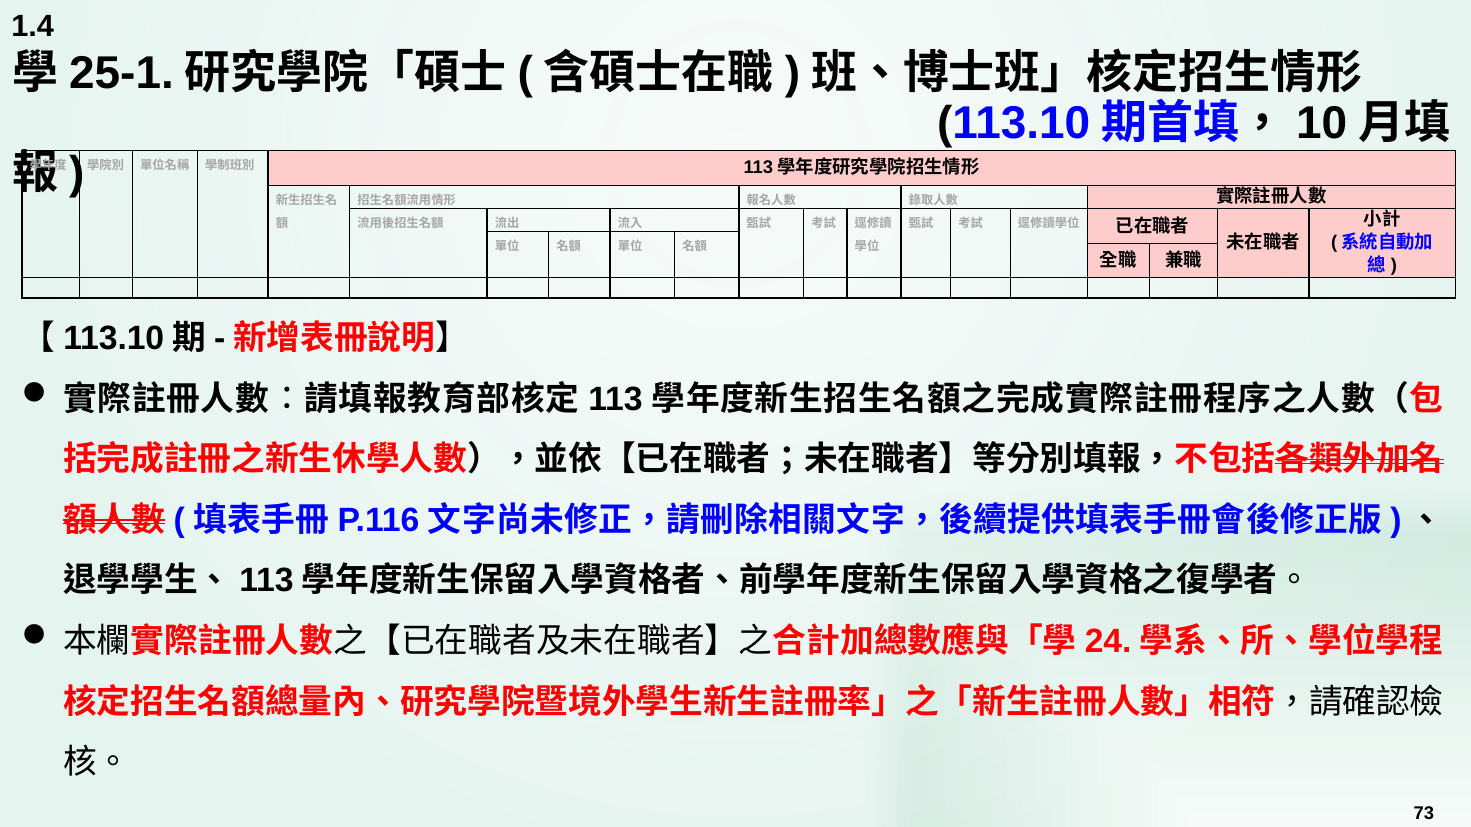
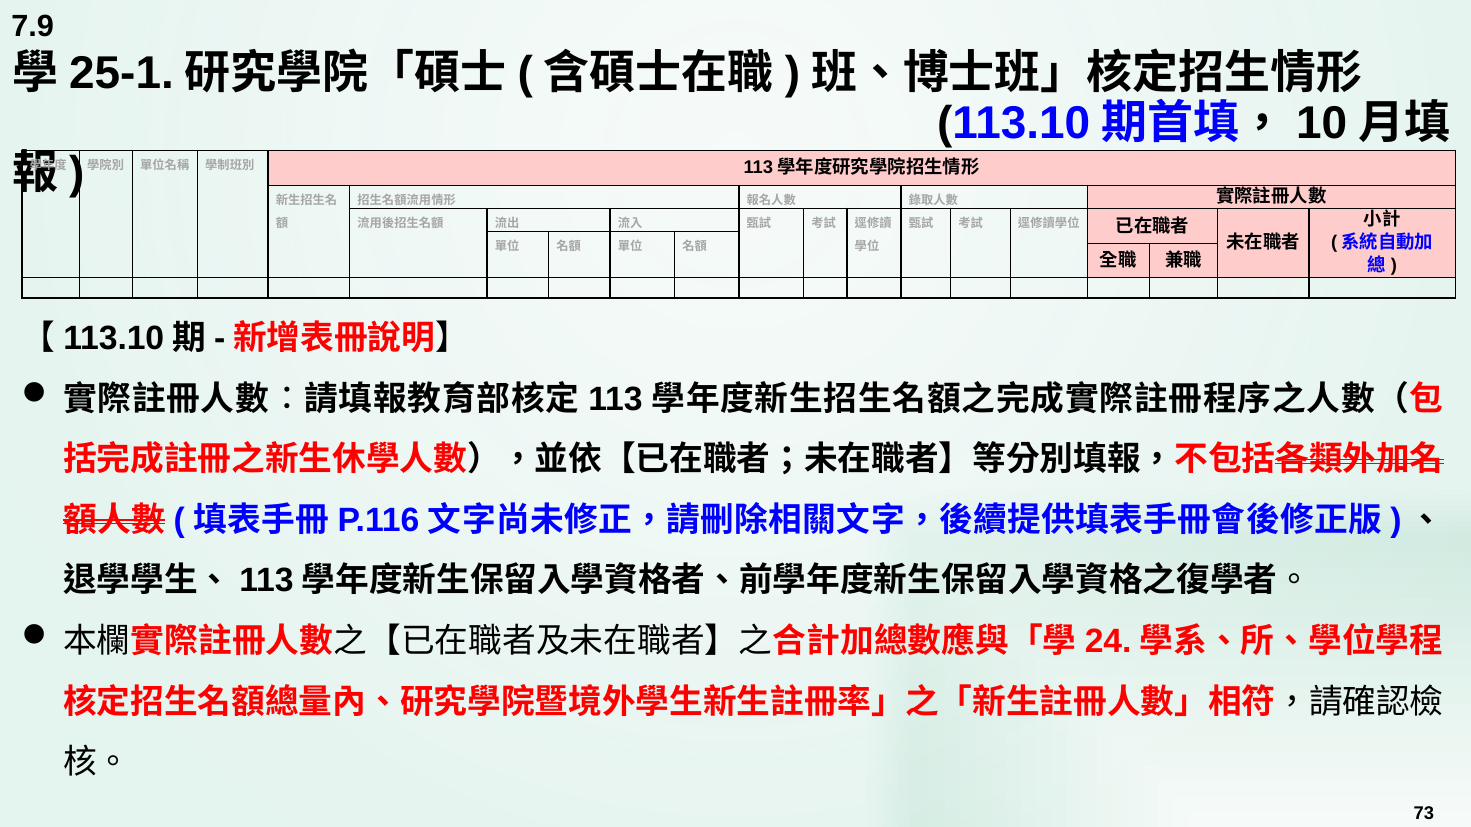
1.4: 1.4 -> 7.9
